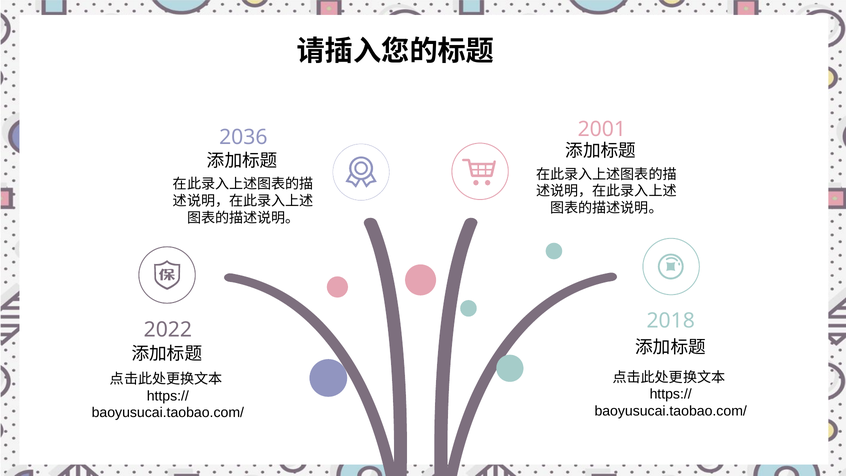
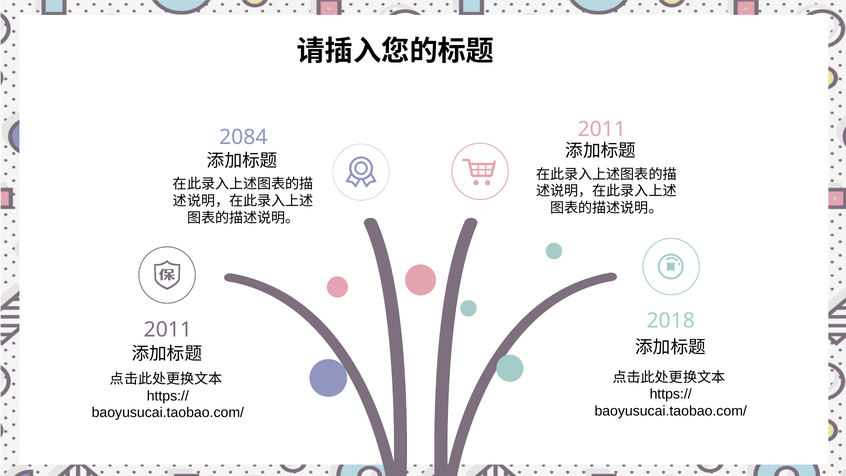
2001 at (602, 129): 2001 -> 2011
2036: 2036 -> 2084
2022 at (168, 330): 2022 -> 2011
